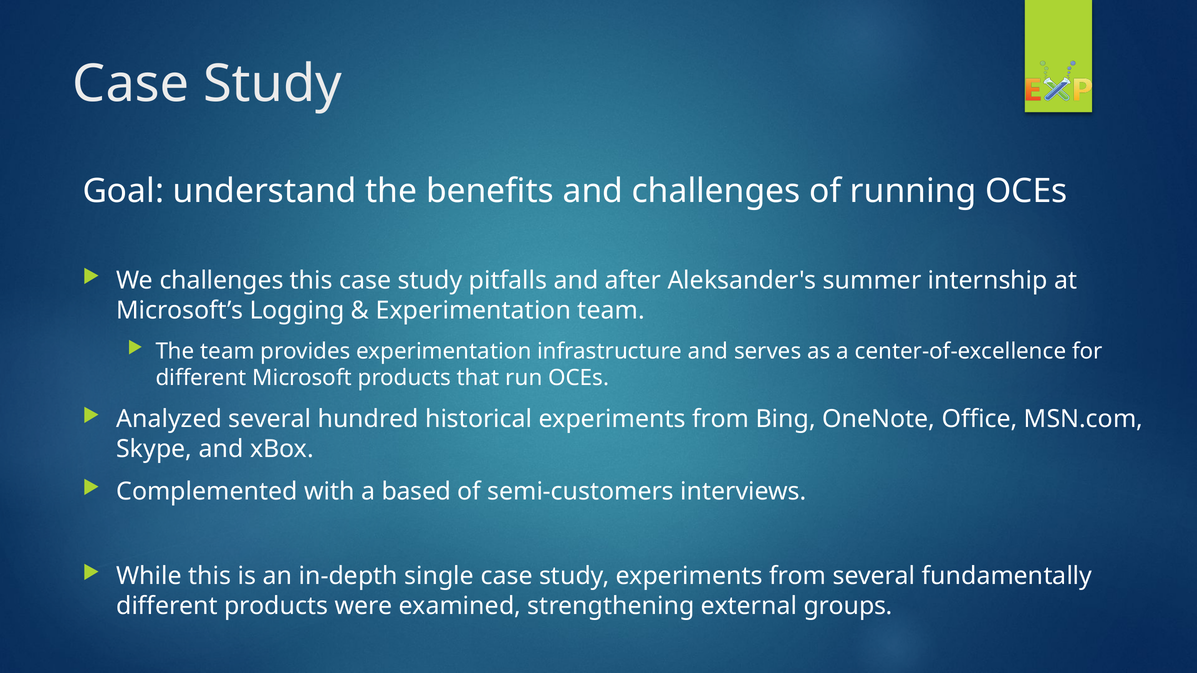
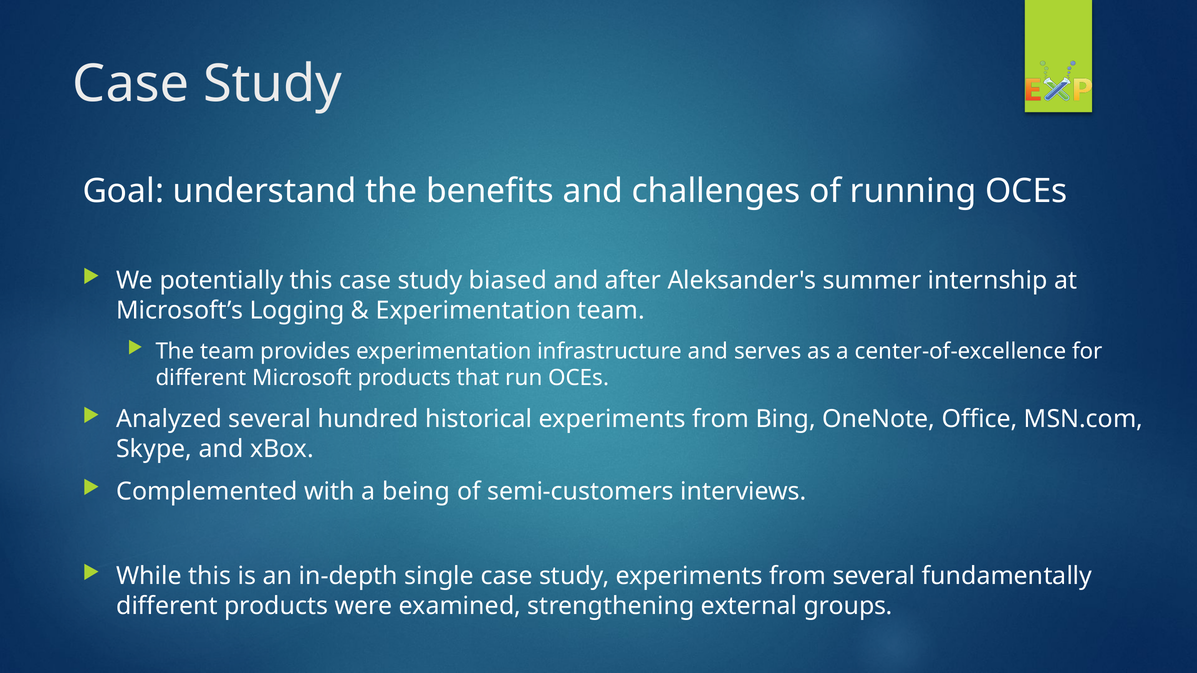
We challenges: challenges -> potentially
pitfalls: pitfalls -> biased
based: based -> being
